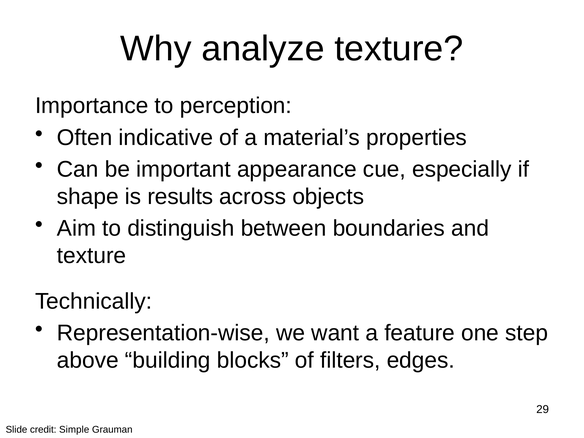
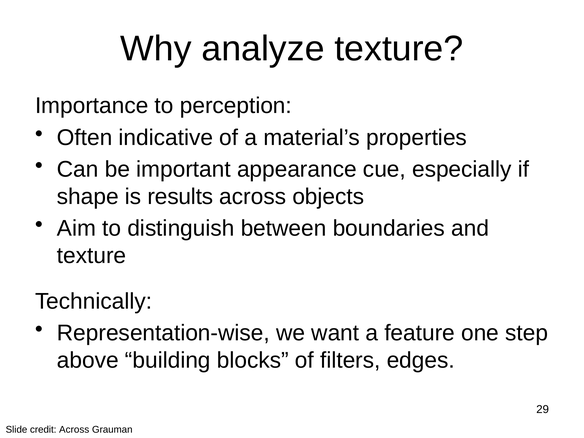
credit Simple: Simple -> Across
